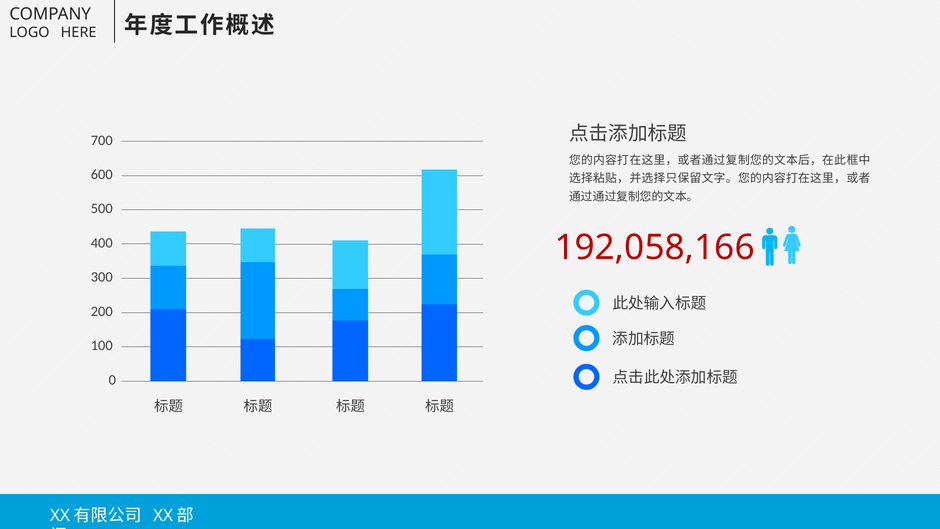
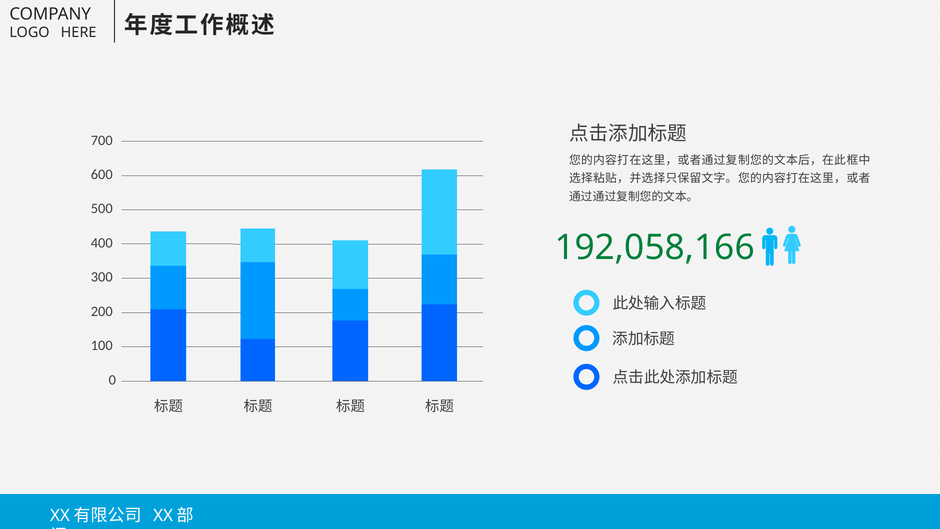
192,058,166 colour: red -> green
